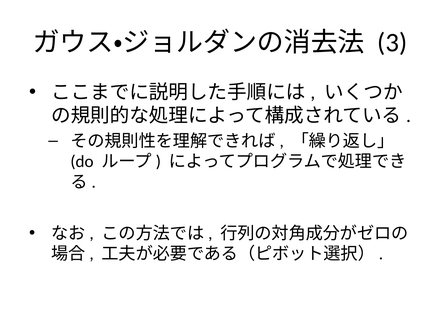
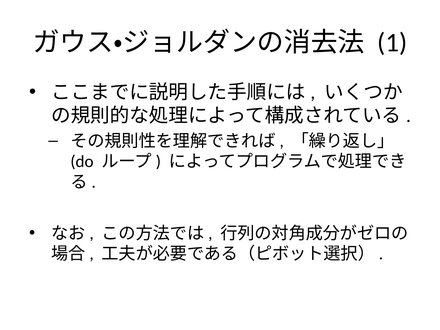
3: 3 -> 1
